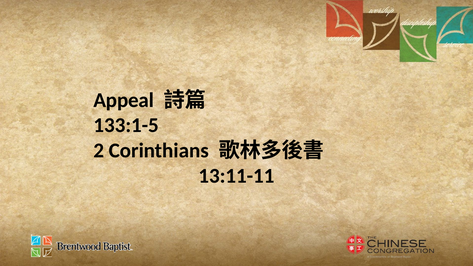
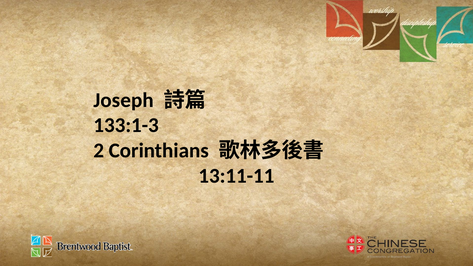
Appeal: Appeal -> Joseph
133:1-5: 133:1-5 -> 133:1-3
